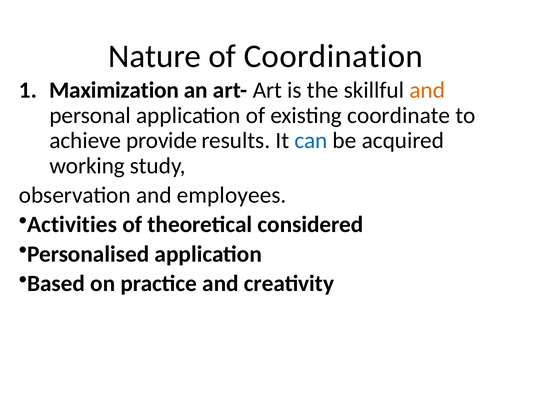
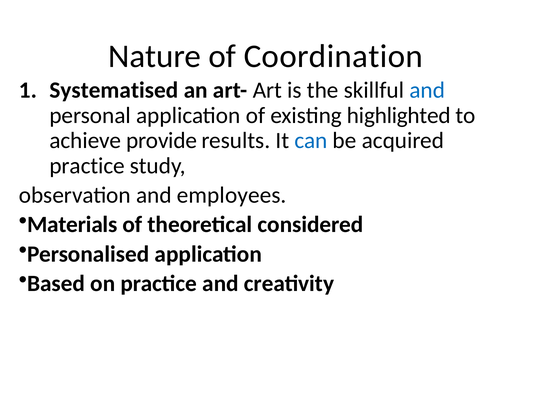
Maximization: Maximization -> Systematised
and at (427, 90) colour: orange -> blue
coordinate: coordinate -> highlighted
working at (87, 166): working -> practice
Activities: Activities -> Materials
